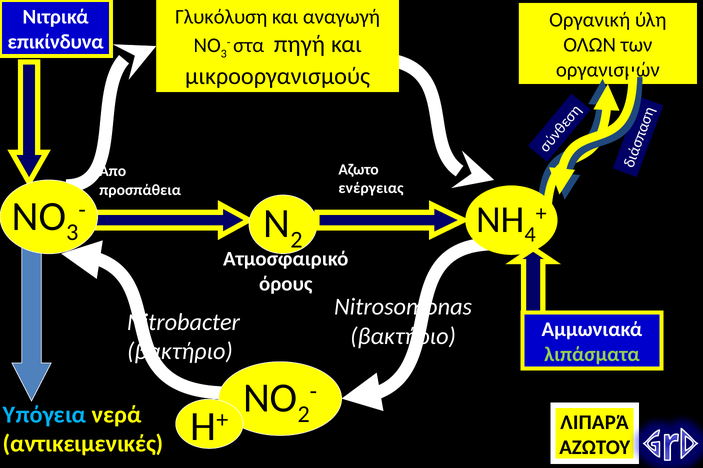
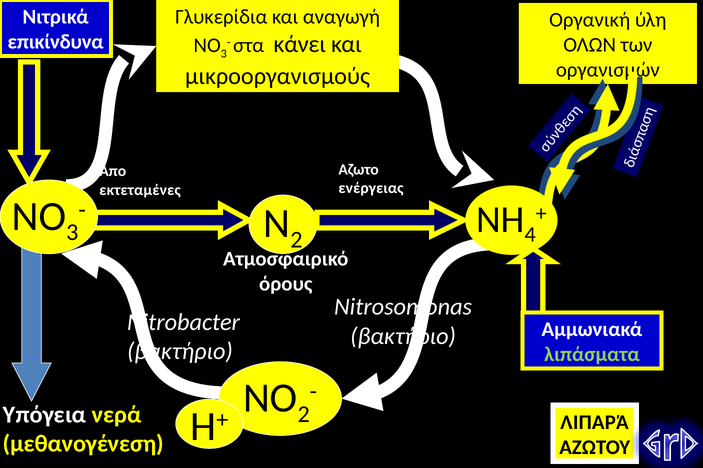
Γλυκόλυση: Γλυκόλυση -> Γλυκερίδια
πηγή: πηγή -> κάνει
προσπάθεια: προσπάθεια -> εκτεταμένες
Υπόγεια colour: light blue -> white
αντικειμενικές: αντικειμενικές -> μεθανογένεση
